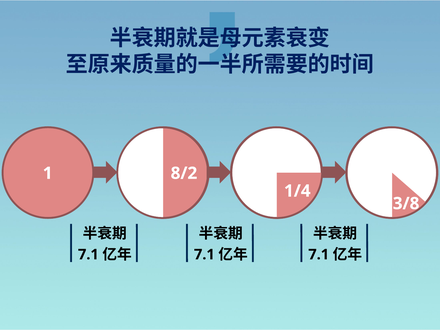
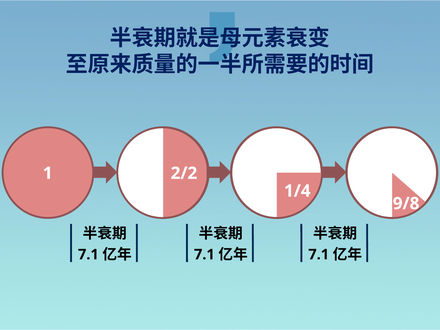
8/2: 8/2 -> 2/2
3/8: 3/8 -> 9/8
